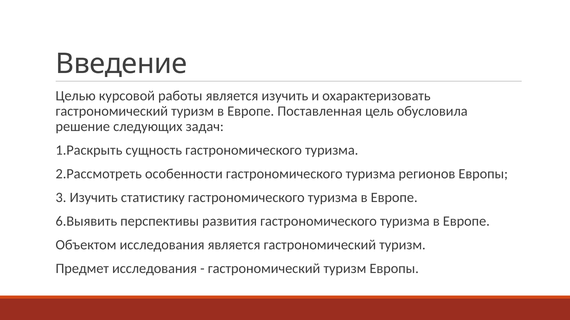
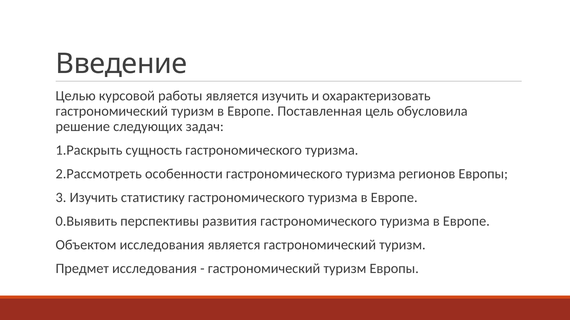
6.Выявить: 6.Выявить -> 0.Выявить
